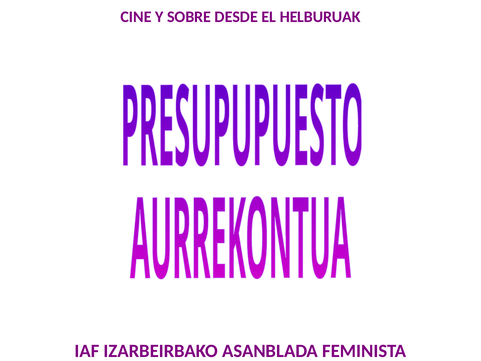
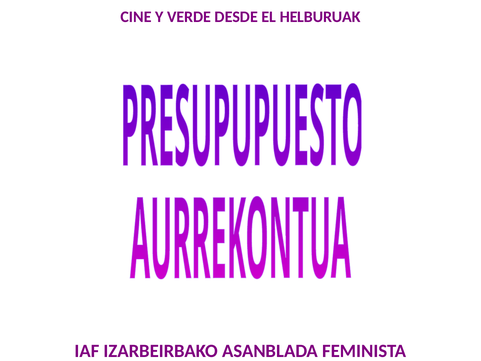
SOBRE: SOBRE -> VERDE
